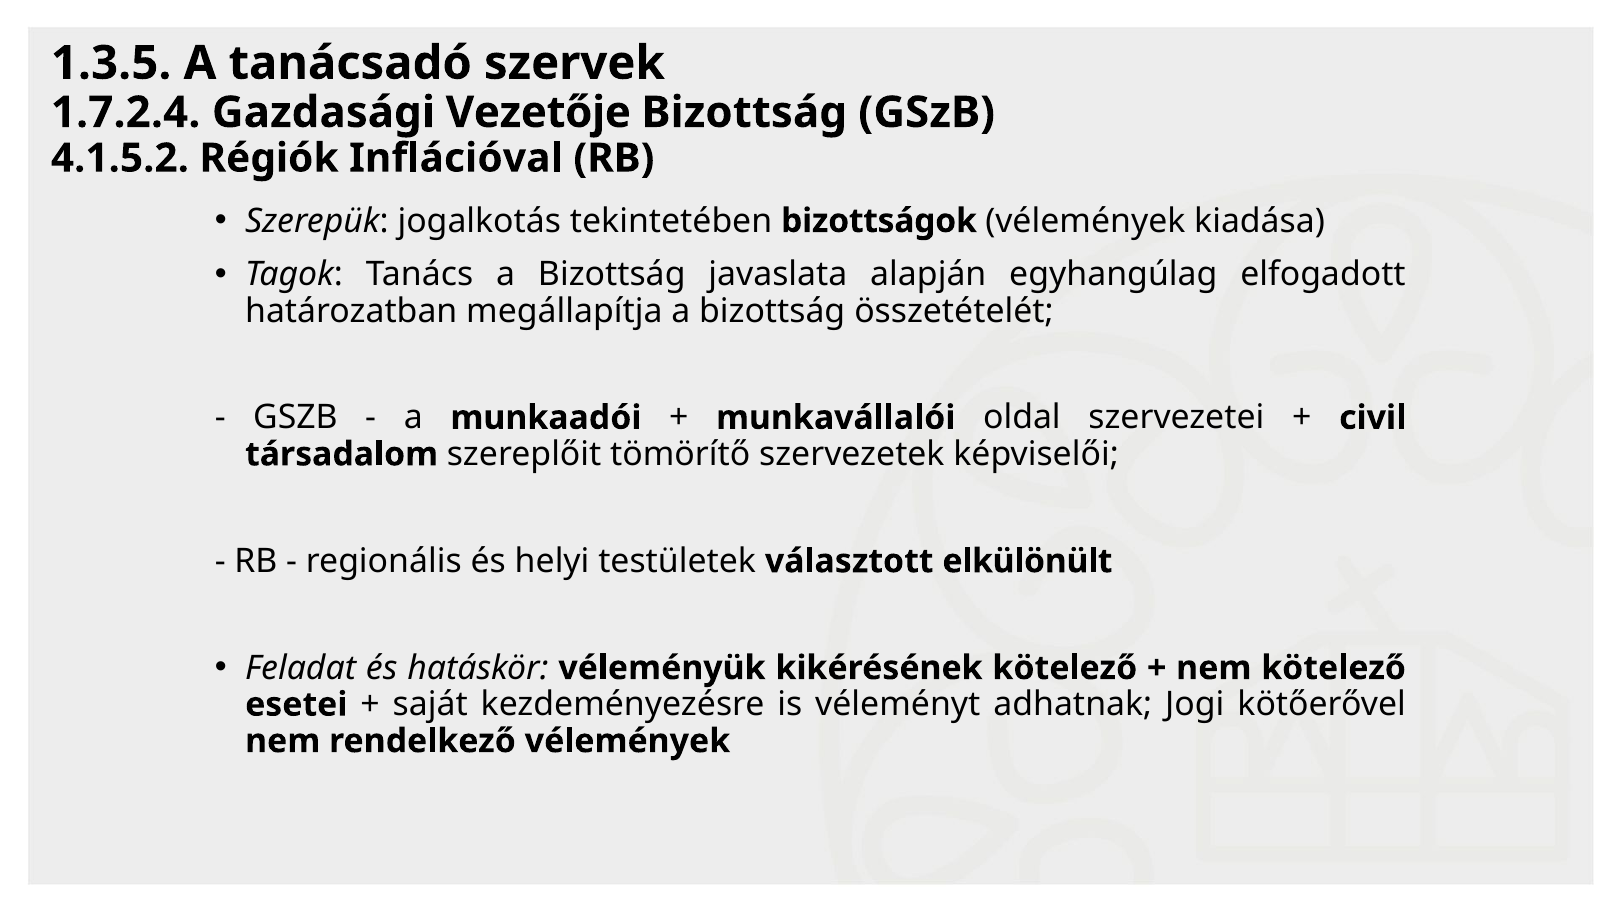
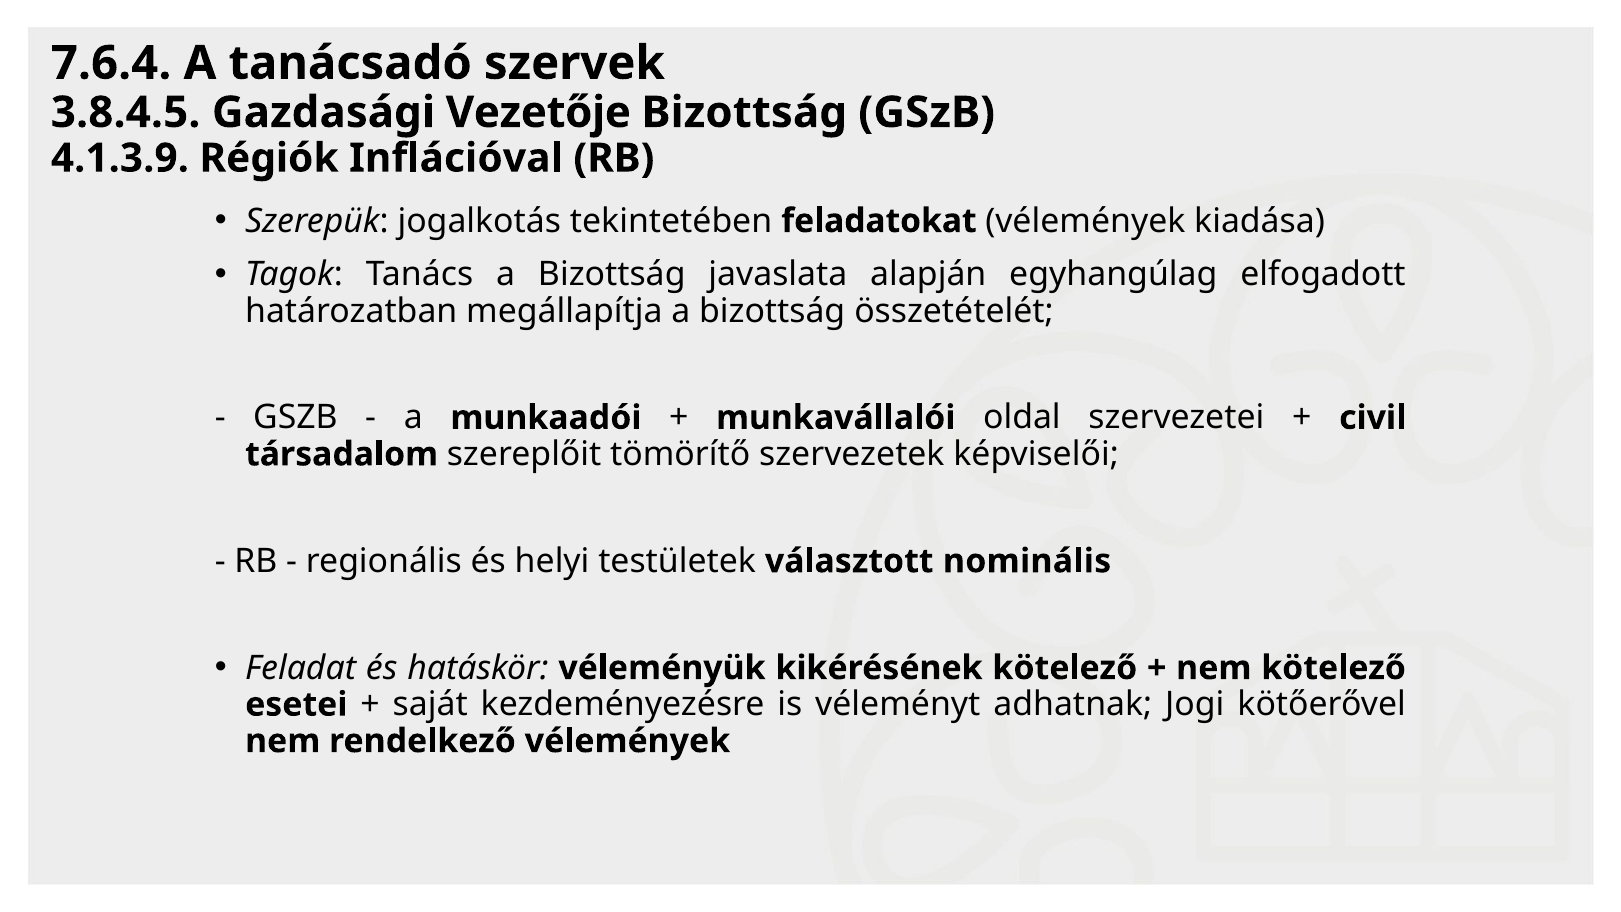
1.3.5: 1.3.5 -> 7.6.4
1.7.2.4: 1.7.2.4 -> 3.8.4.5
4.1.5.2: 4.1.5.2 -> 4.1.3.9
bizottságok: bizottságok -> feladatokat
elkülönült: elkülönült -> nominális
